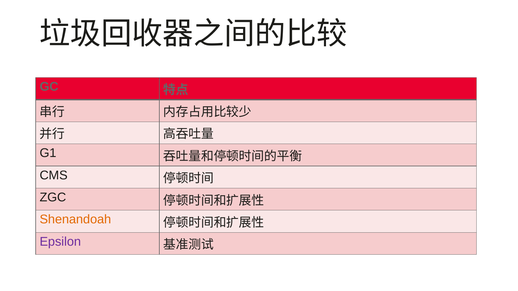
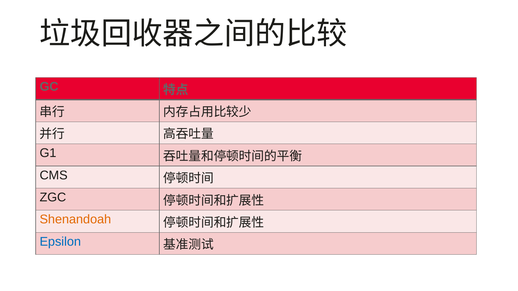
Epsilon colour: purple -> blue
